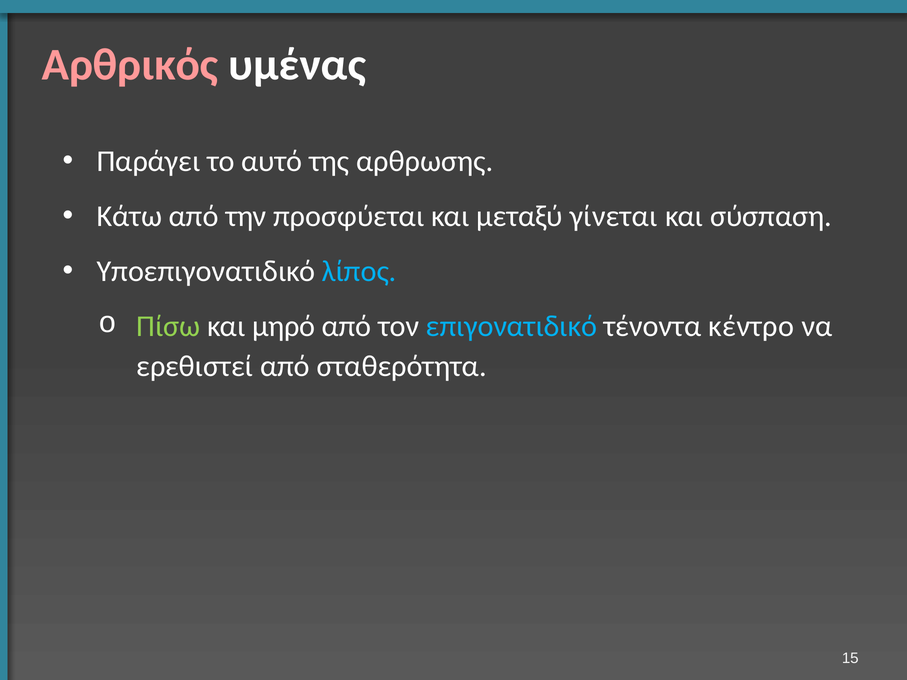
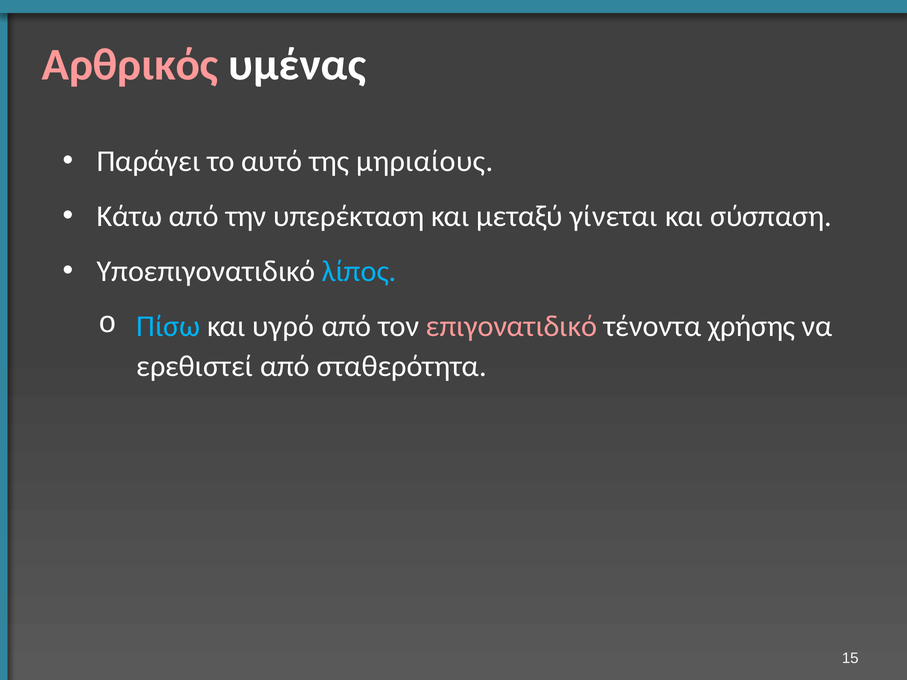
αρθρωσης: αρθρωσης -> μηριαίους
προσφύεται: προσφύεται -> υπερέκταση
Πίσω colour: light green -> light blue
μηρό: μηρό -> υγρό
επιγονατιδικό colour: light blue -> pink
κέντρο: κέντρο -> χρήσης
